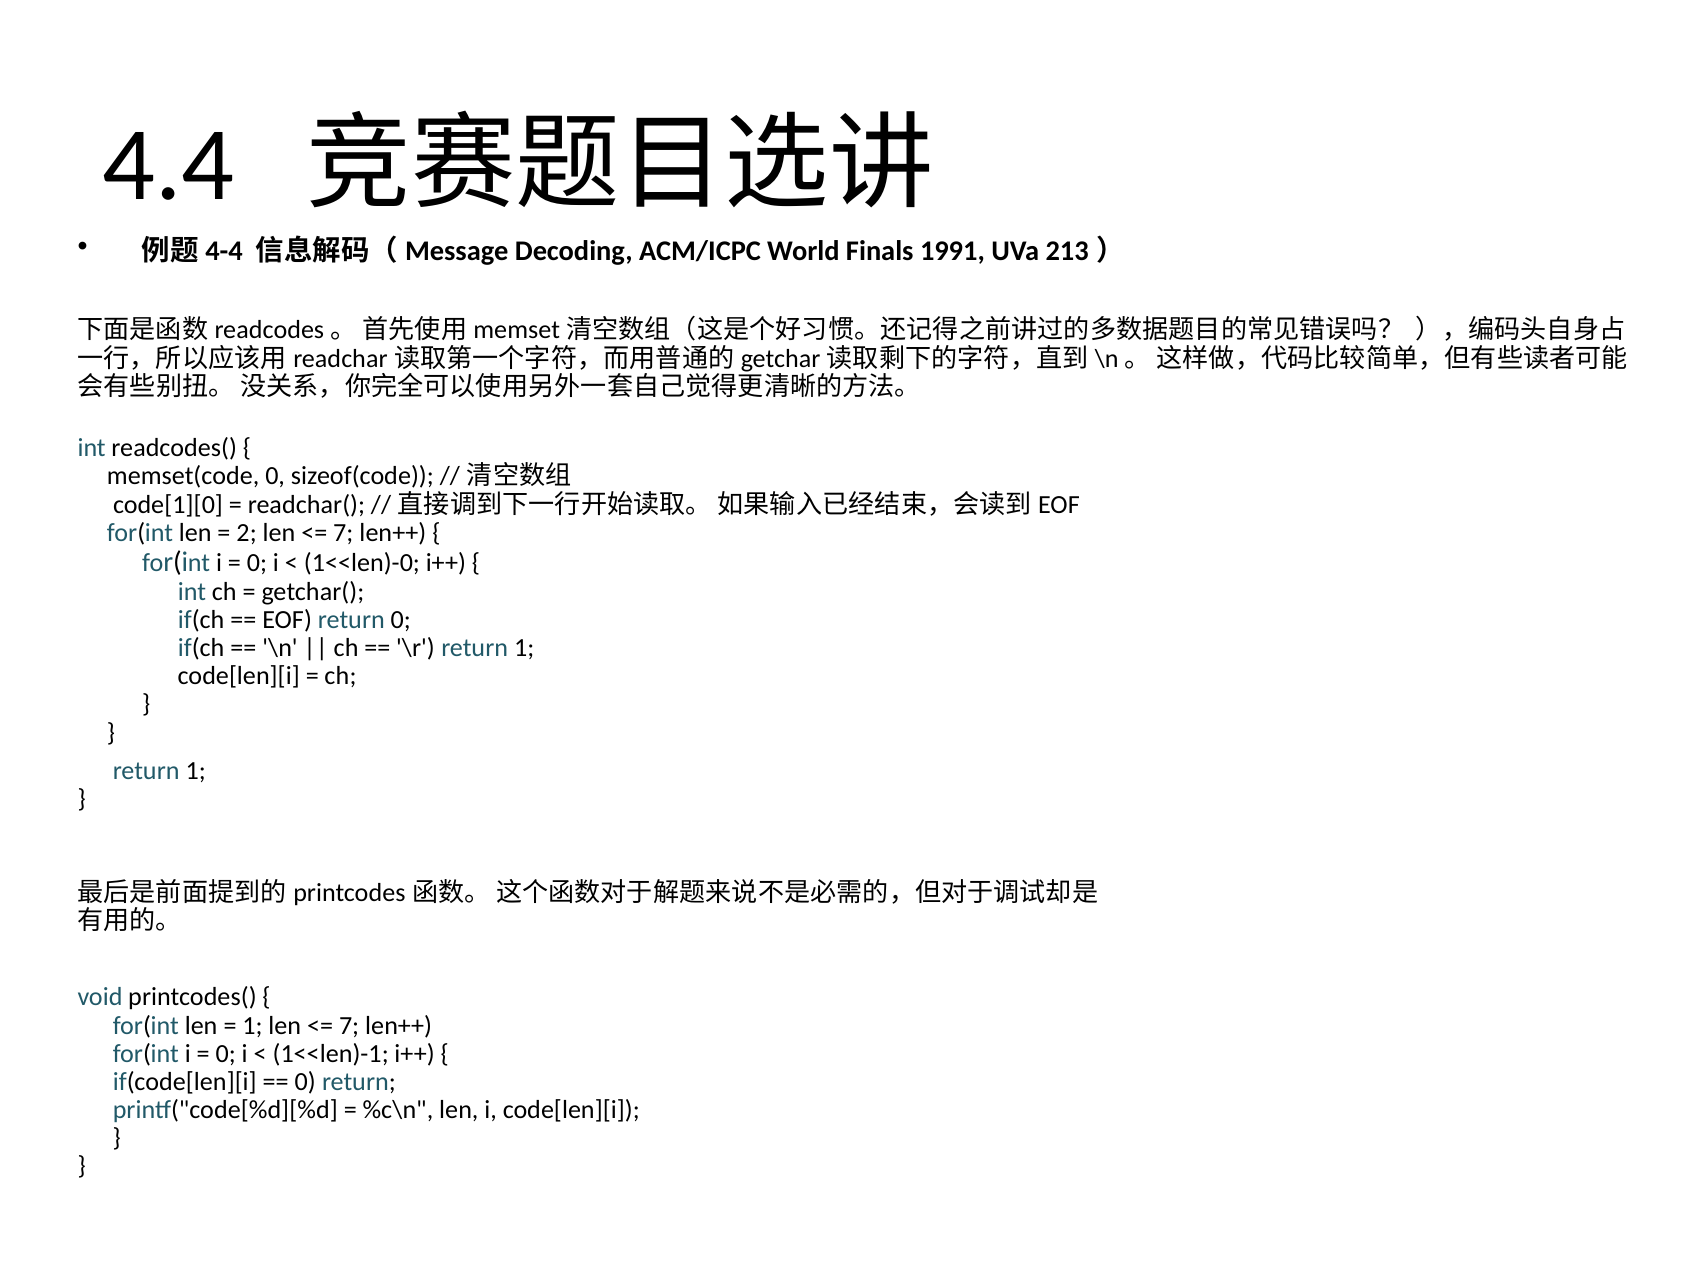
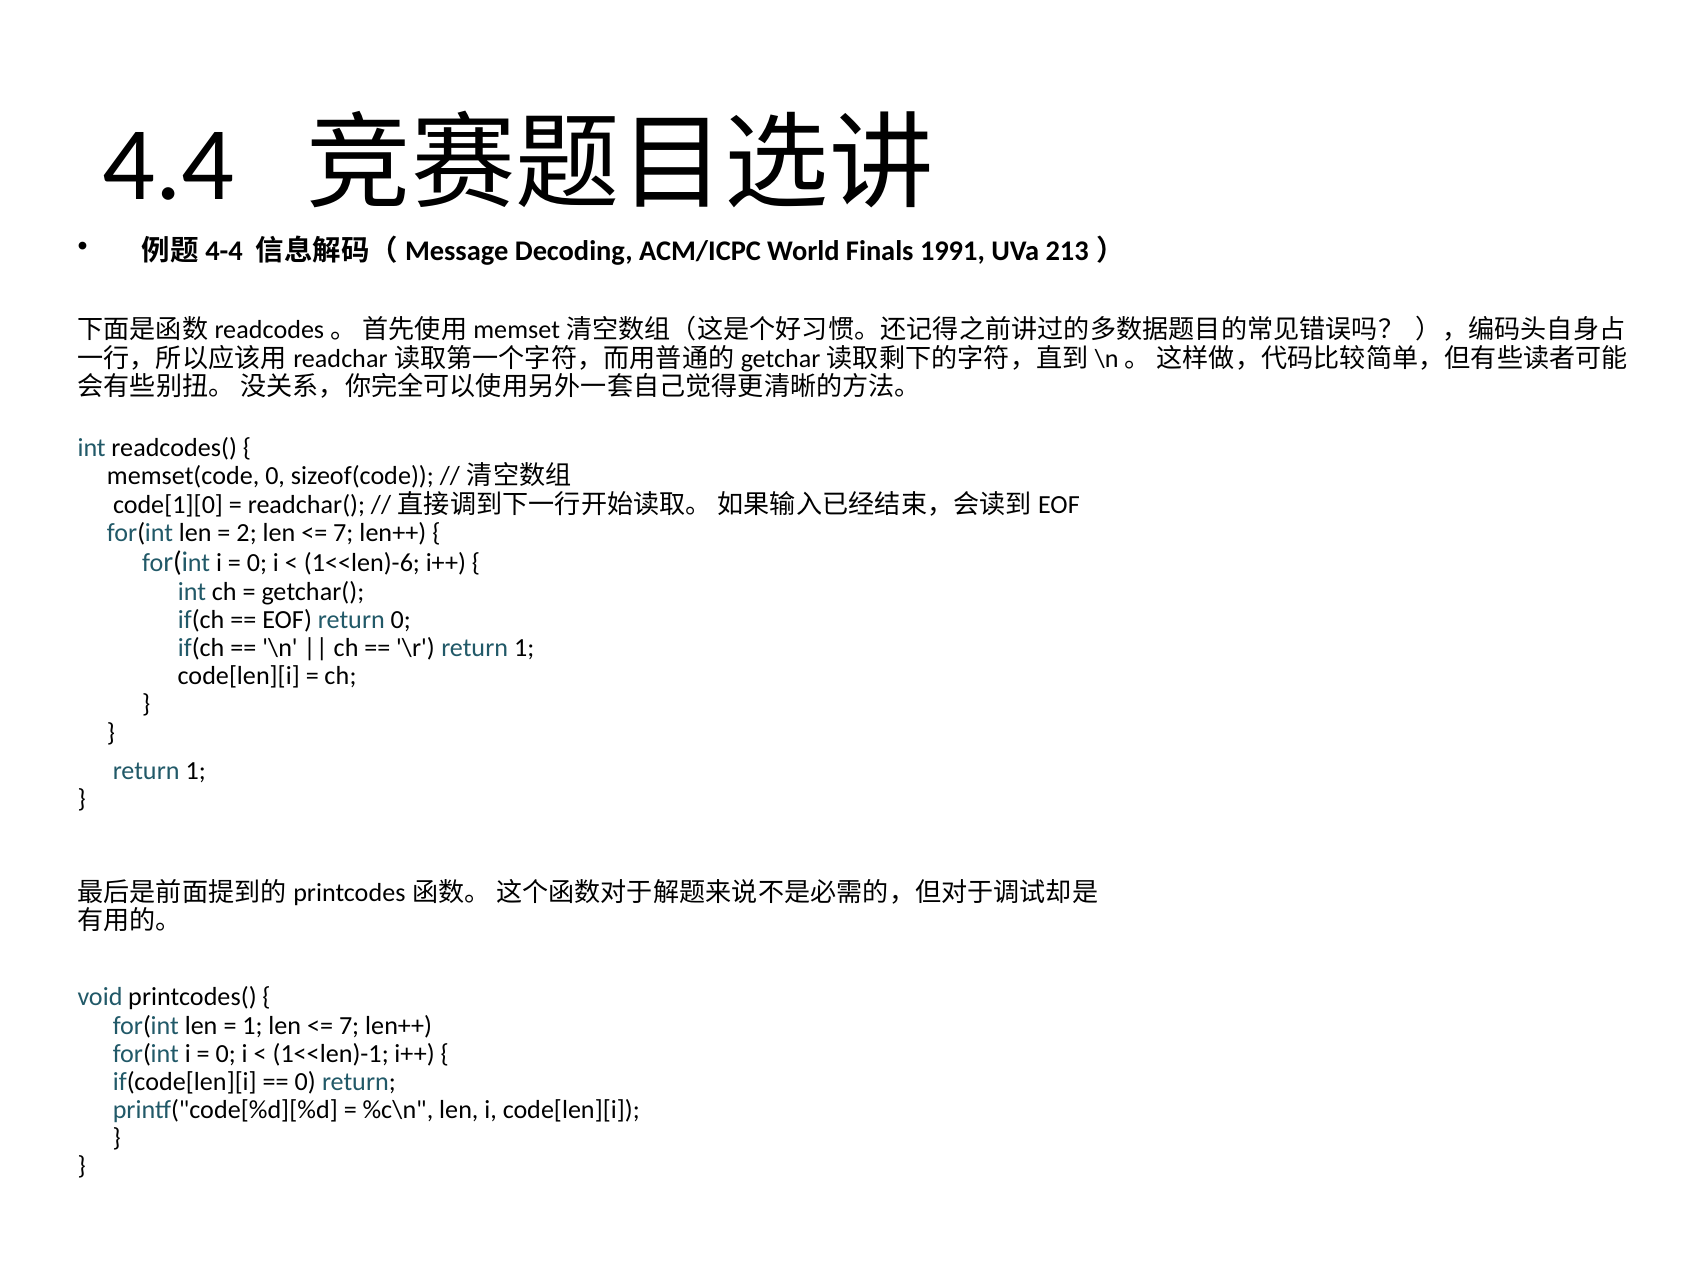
1<<len)-0: 1<<len)-0 -> 1<<len)-6
